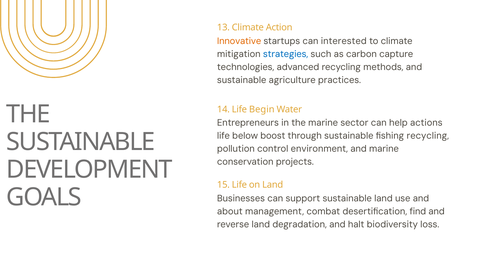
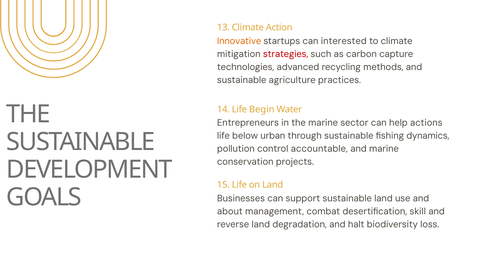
strategies colour: blue -> red
boost: boost -> urban
fishing recycling: recycling -> dynamics
environment: environment -> accountable
find: find -> skill
